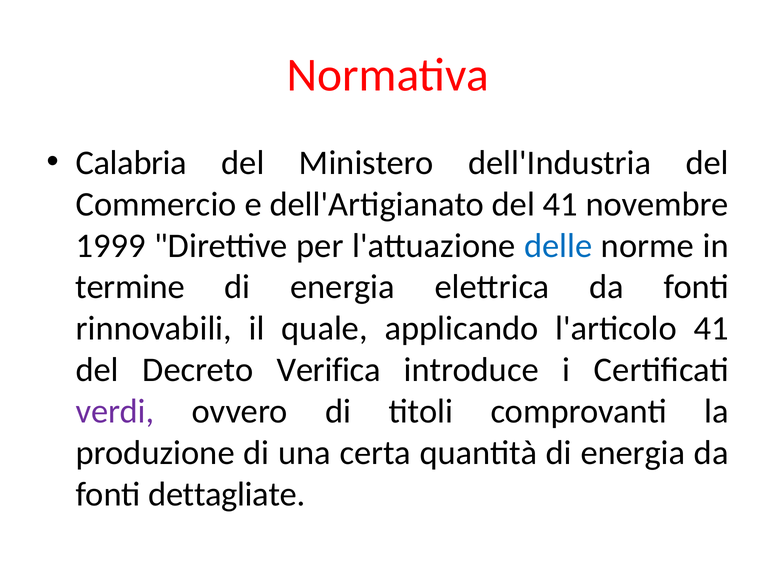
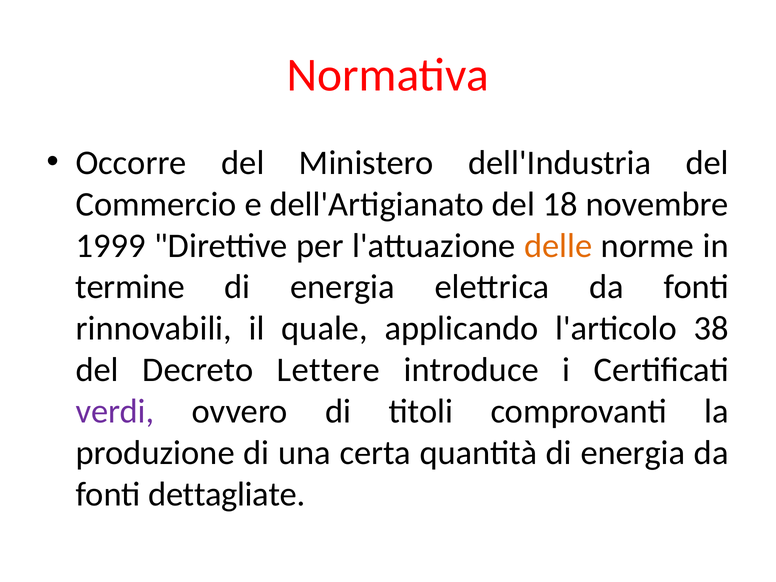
Calabria: Calabria -> Occorre
del 41: 41 -> 18
delle colour: blue -> orange
l'articolo 41: 41 -> 38
Verifica: Verifica -> Lettere
